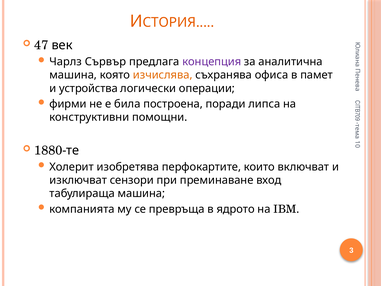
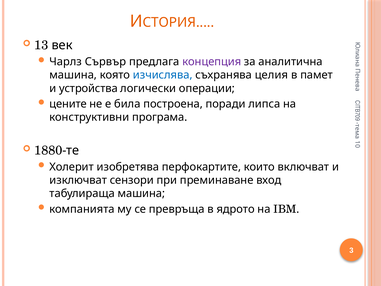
47: 47 -> 13
изчислява colour: orange -> blue
офиса: офиса -> целия
фирми: фирми -> цените
помощни: помощни -> програма
